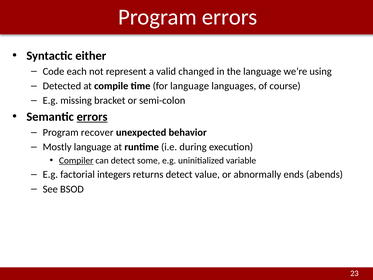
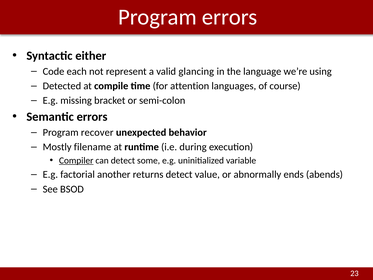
changed: changed -> glancing
for language: language -> attention
errors at (92, 117) underline: present -> none
Mostly language: language -> filename
integers: integers -> another
